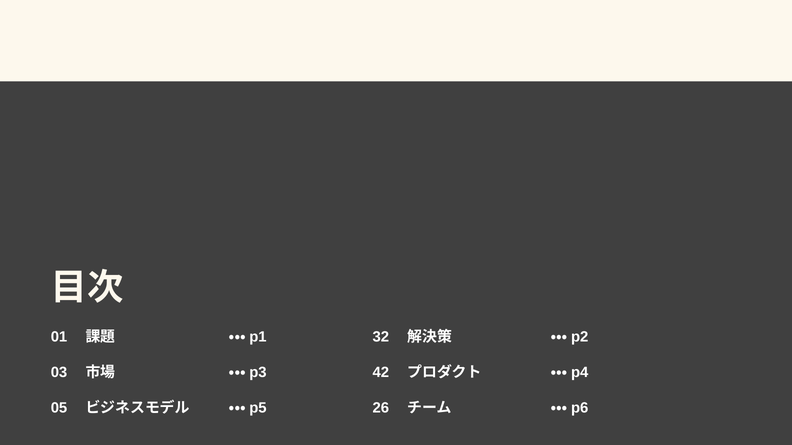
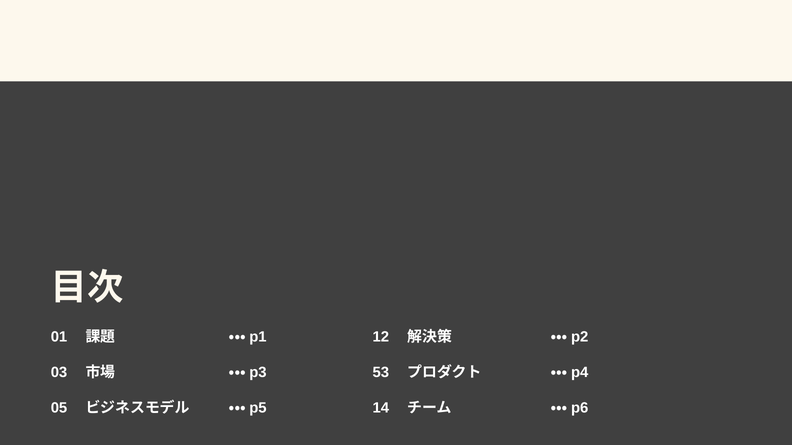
32: 32 -> 12
42: 42 -> 53
26: 26 -> 14
